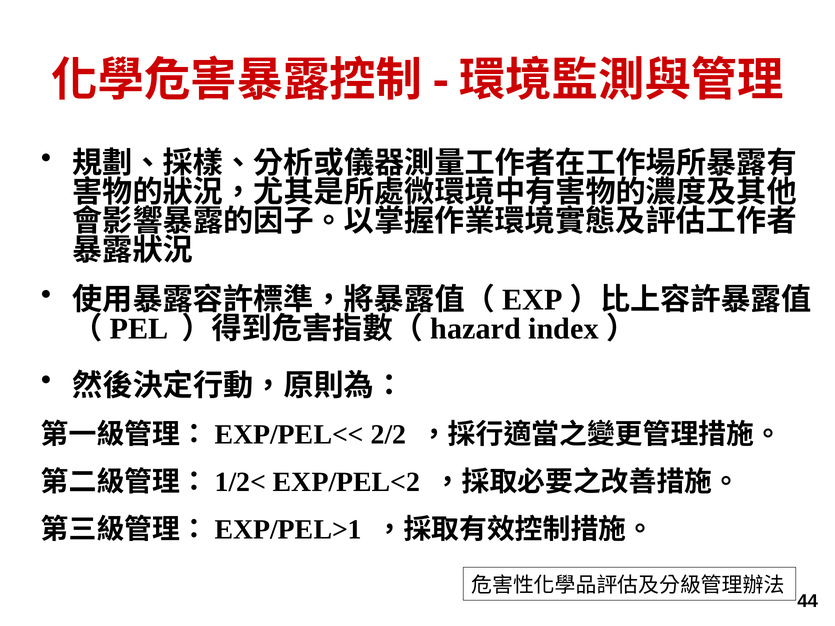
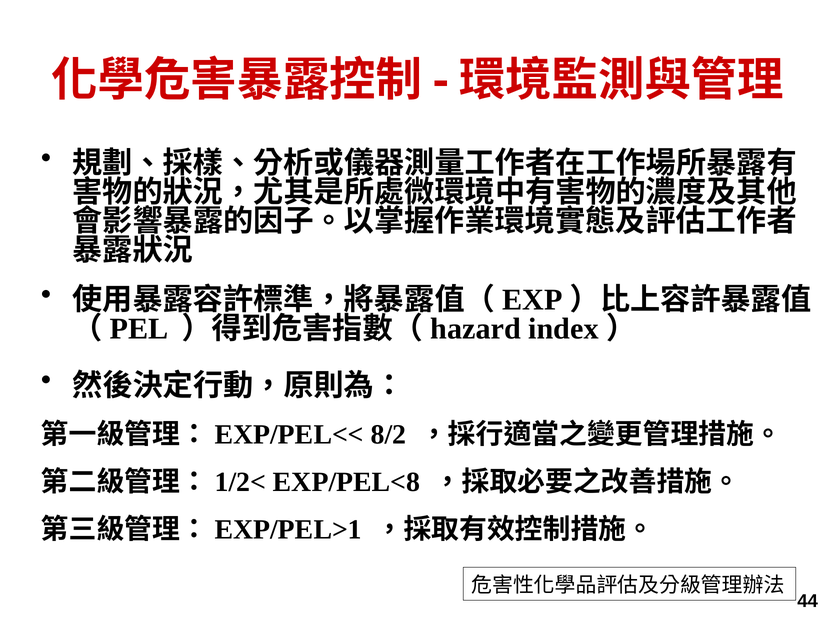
2/2: 2/2 -> 8/2
EXP/PEL<2: EXP/PEL<2 -> EXP/PEL<8
